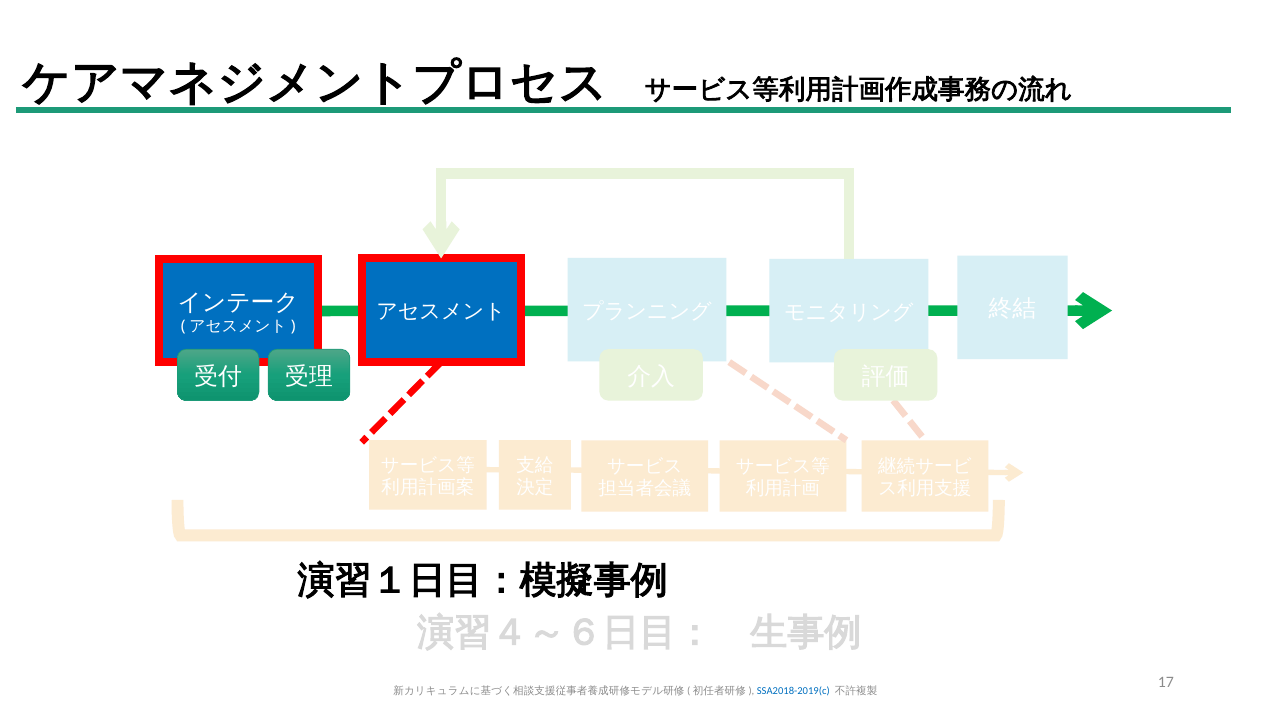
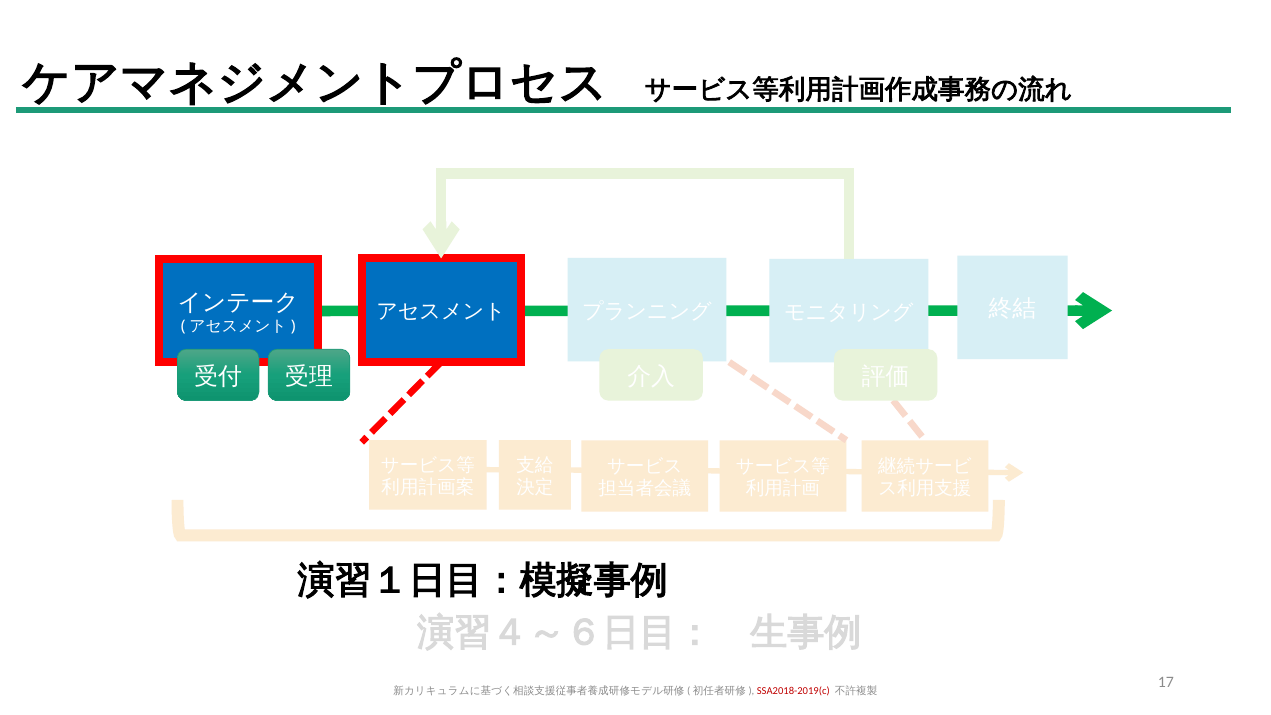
SSA2018-2019(c colour: blue -> red
